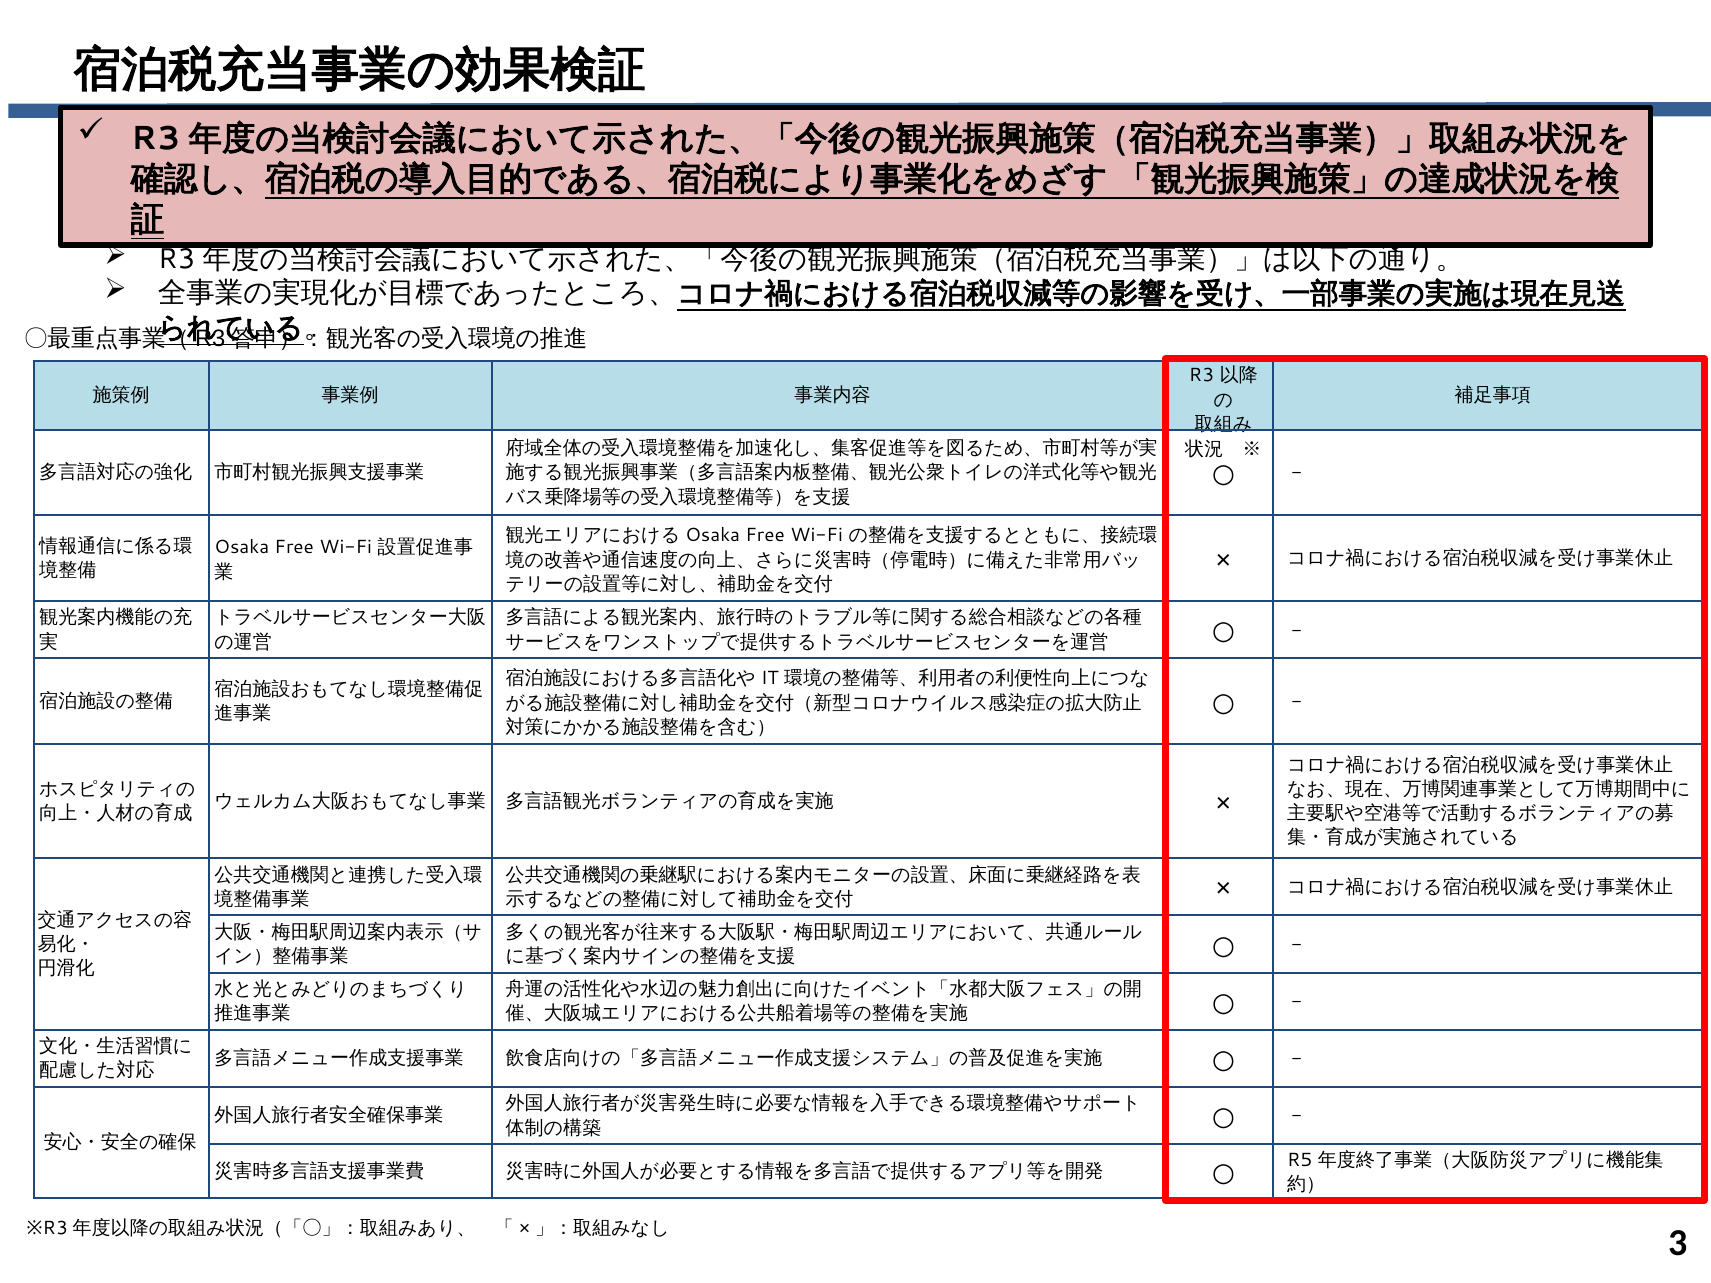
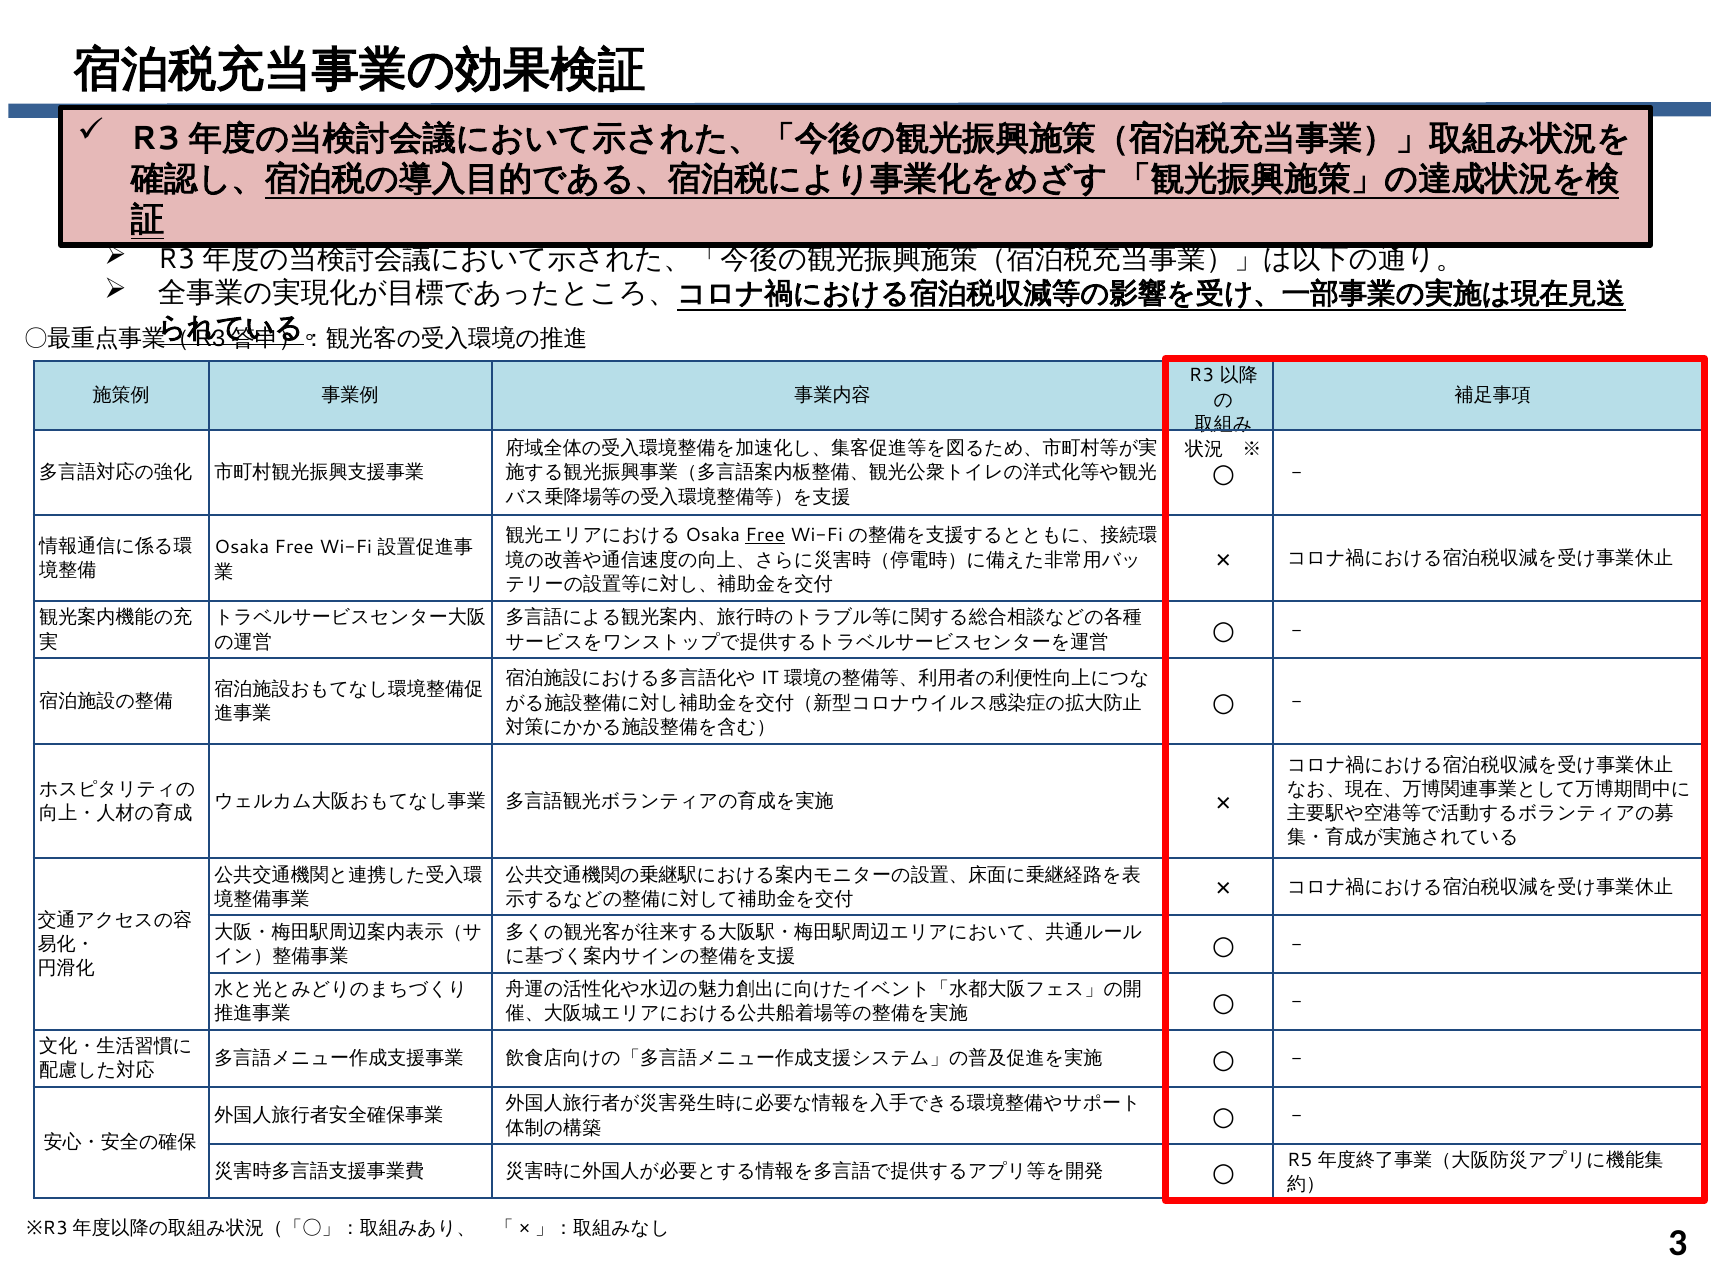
Free at (765, 535) underline: none -> present
